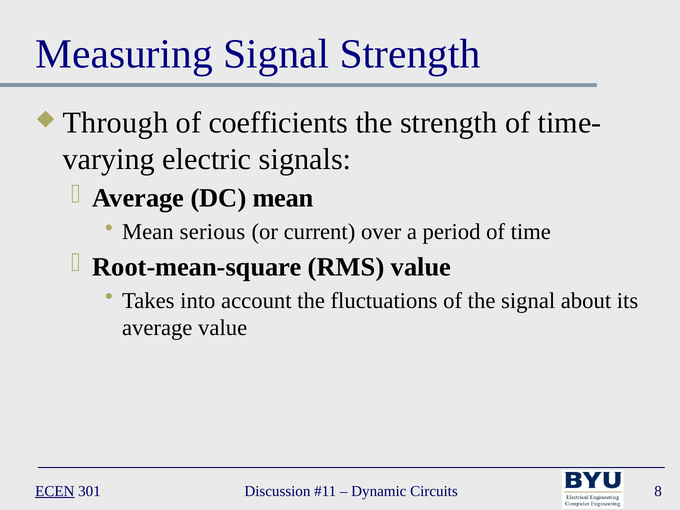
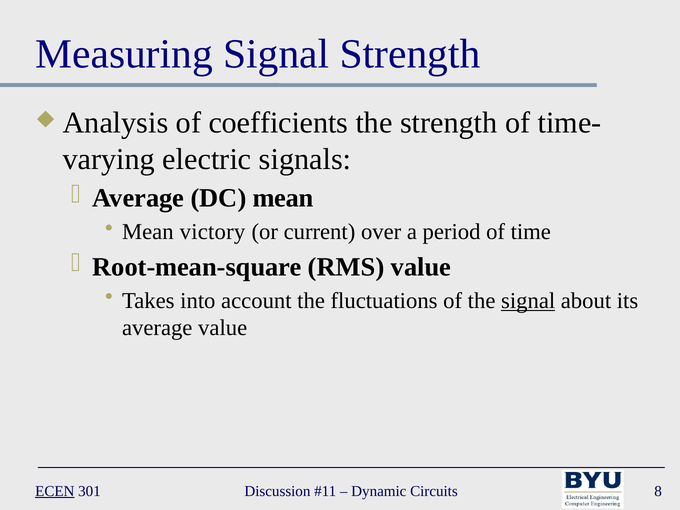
Through: Through -> Analysis
serious: serious -> victory
signal at (528, 301) underline: none -> present
